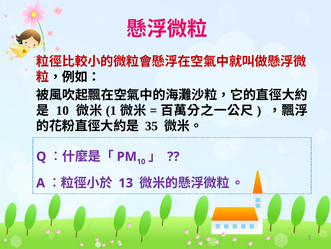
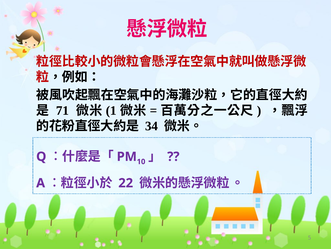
10 at (62, 110): 10 -> 71
35: 35 -> 34
13: 13 -> 22
